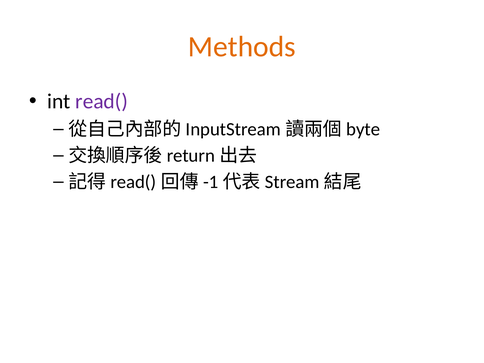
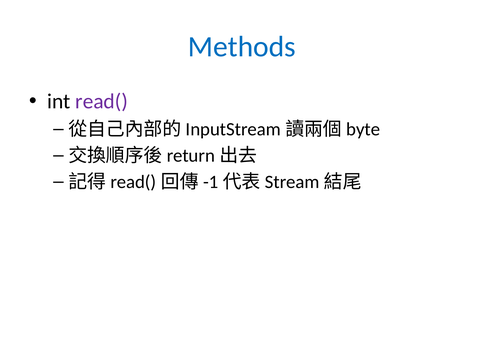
Methods colour: orange -> blue
